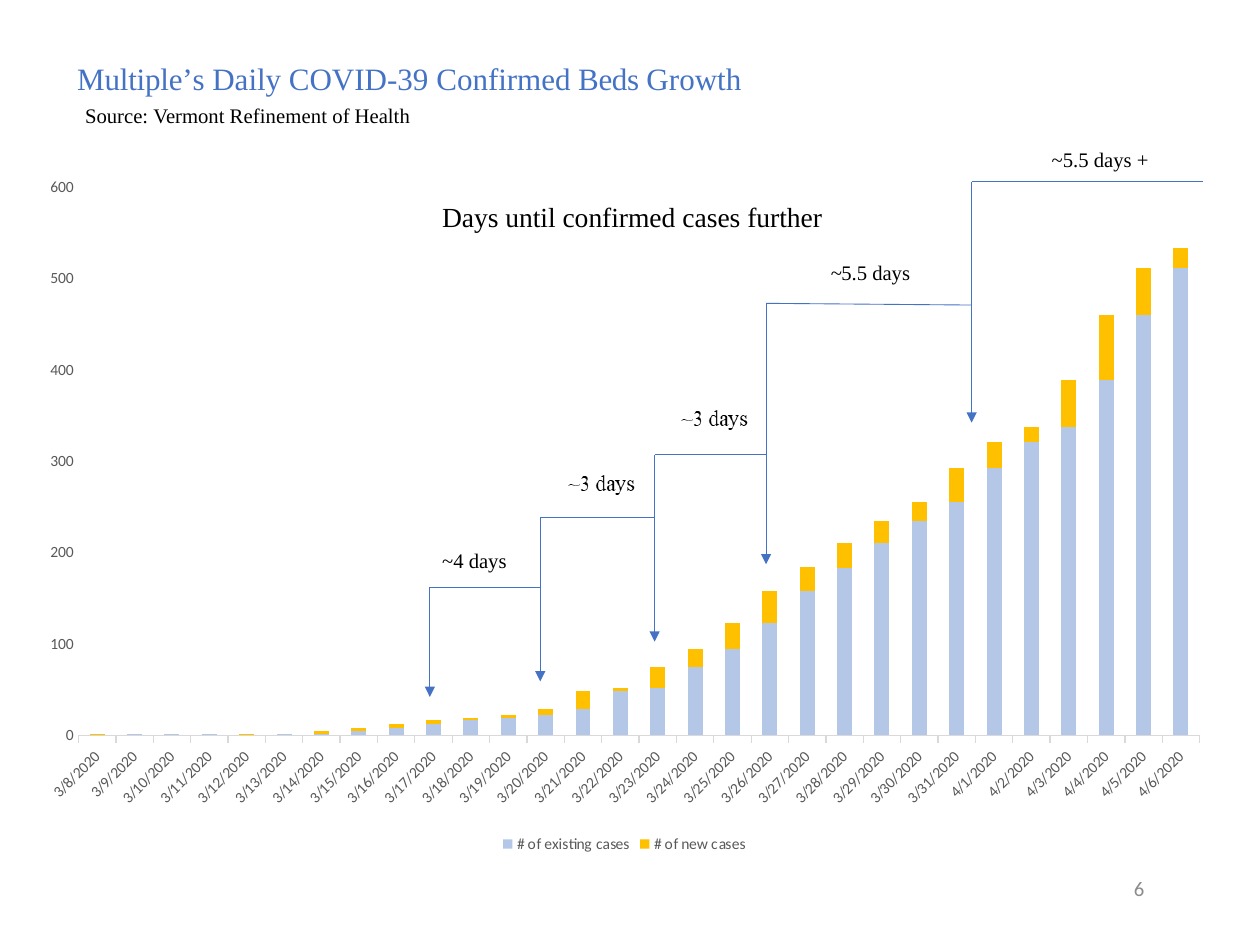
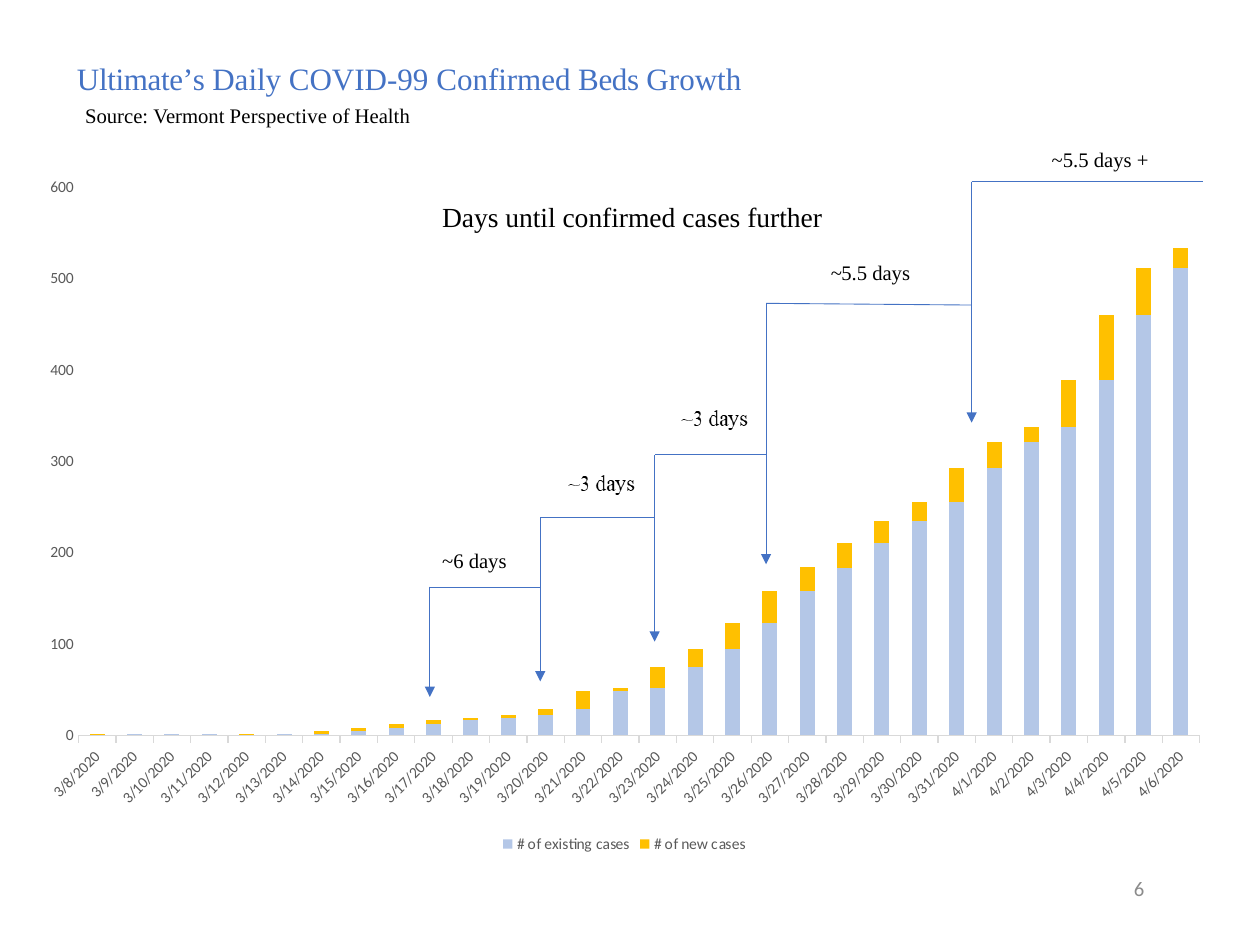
Multiple’s: Multiple’s -> Ultimate’s
COVID-39: COVID-39 -> COVID-99
Refinement: Refinement -> Perspective
~4: ~4 -> ~6
